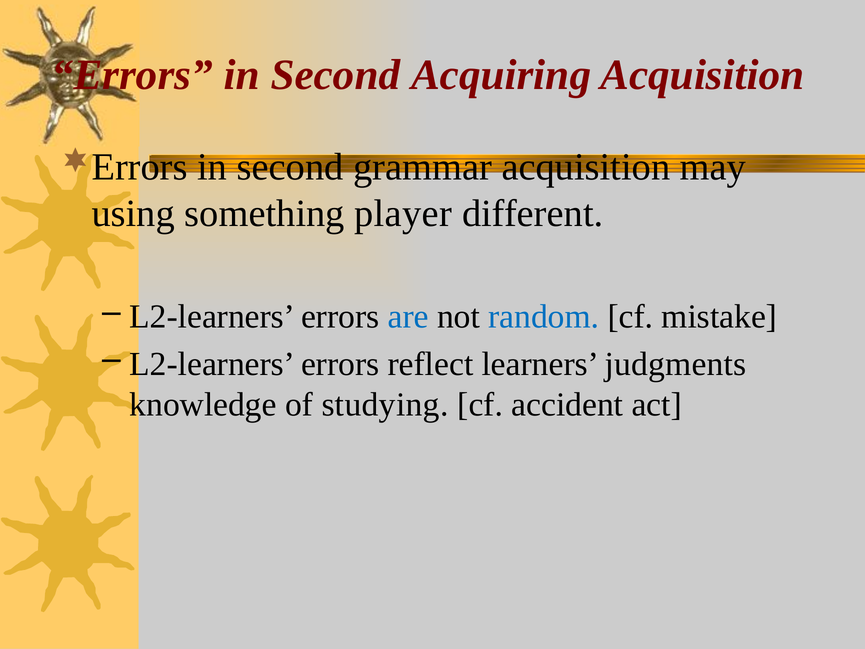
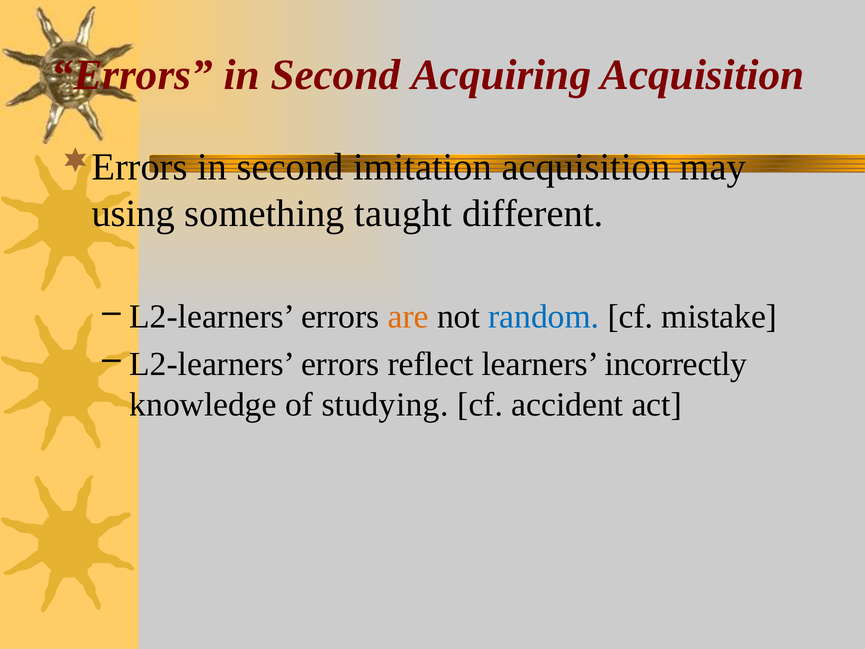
grammar: grammar -> imitation
player: player -> taught
are colour: blue -> orange
judgments: judgments -> incorrectly
